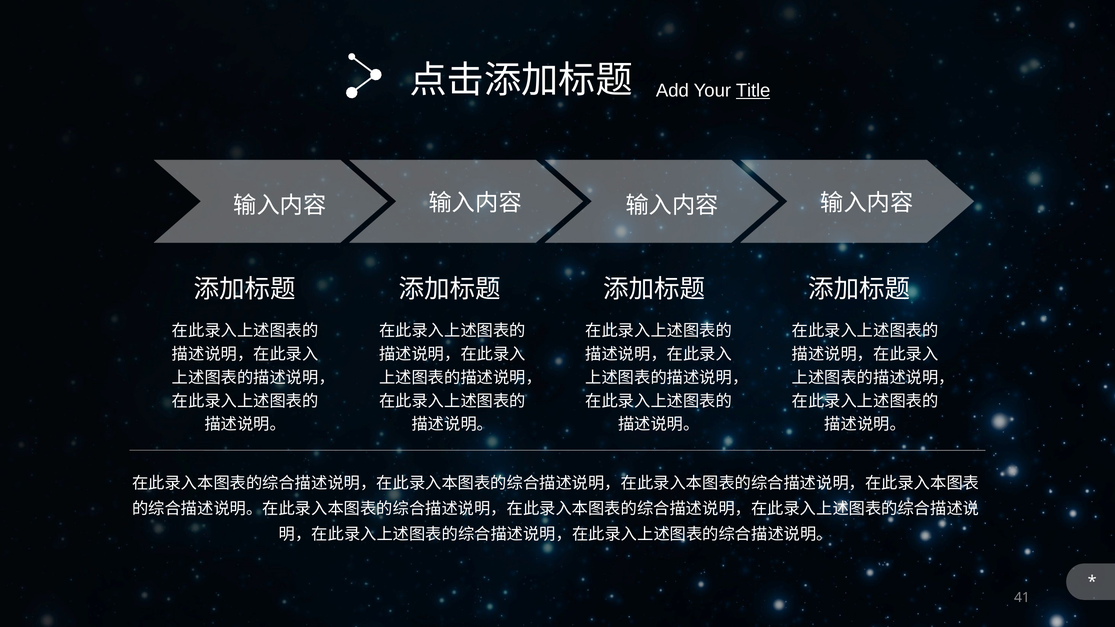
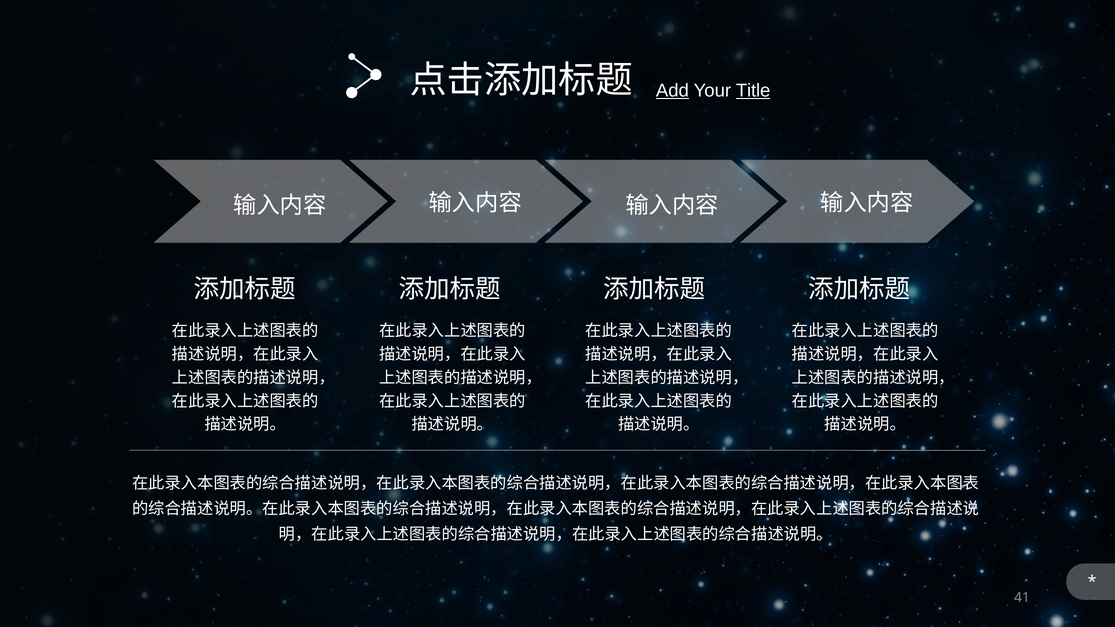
Add underline: none -> present
